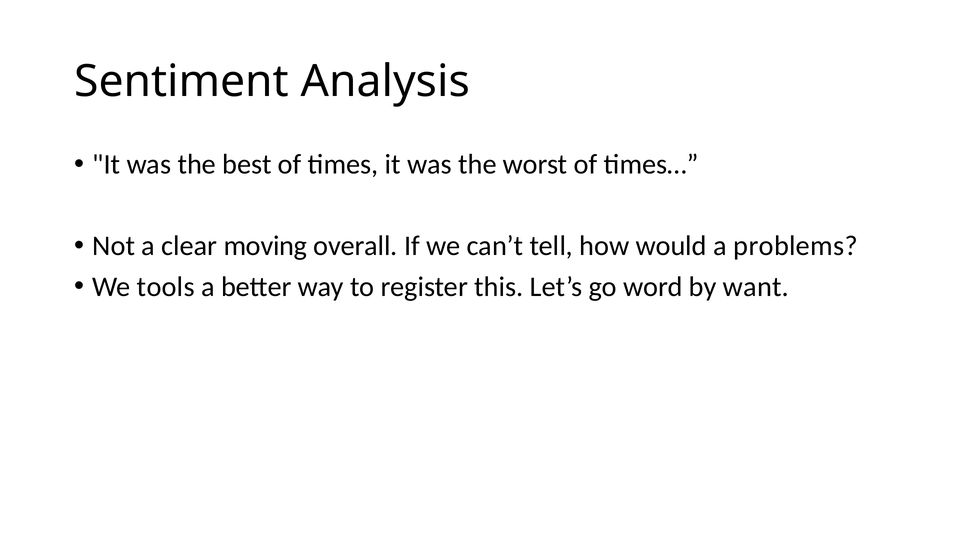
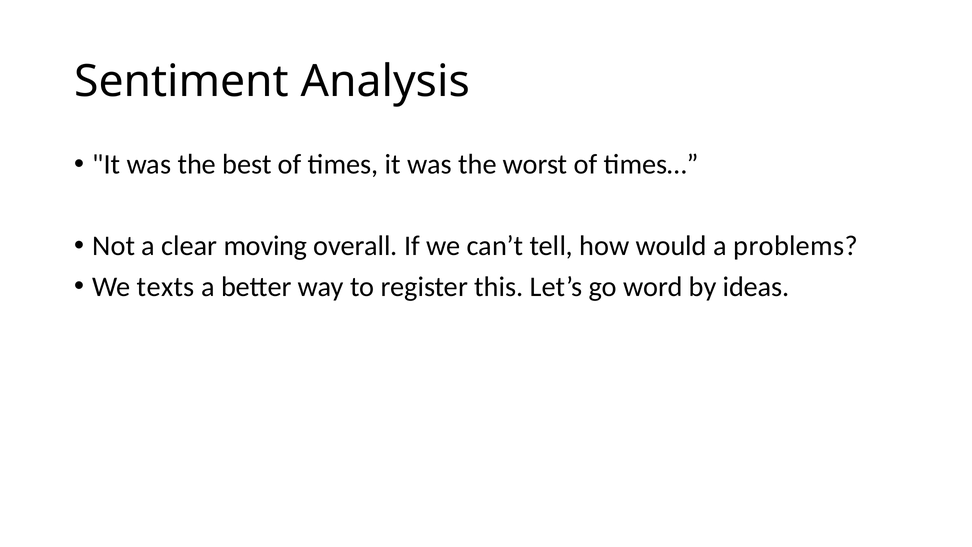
tools: tools -> texts
want: want -> ideas
